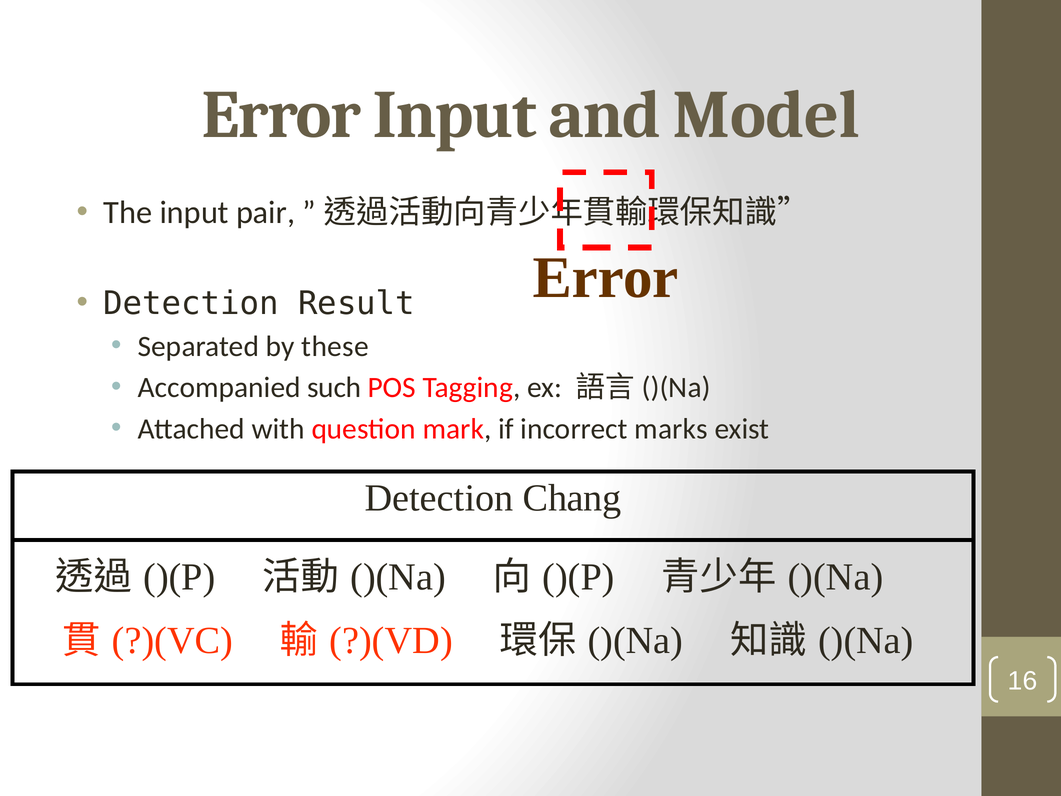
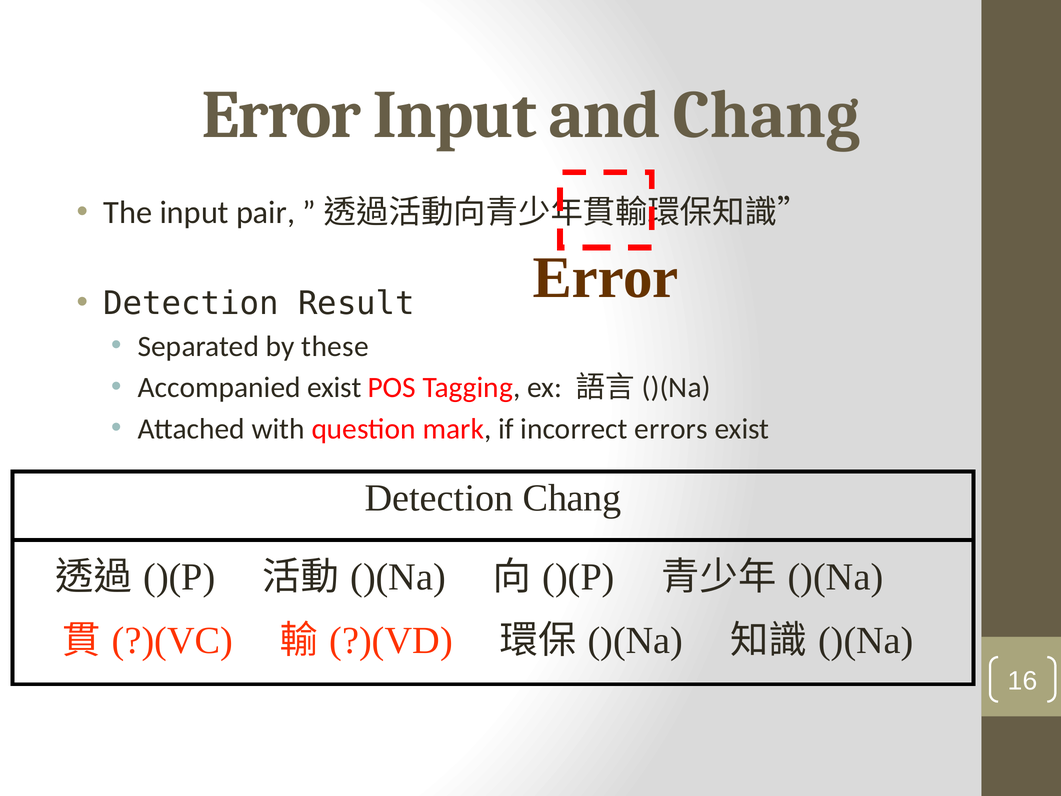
and Model: Model -> Chang
Accompanied such: such -> exist
marks: marks -> errors
